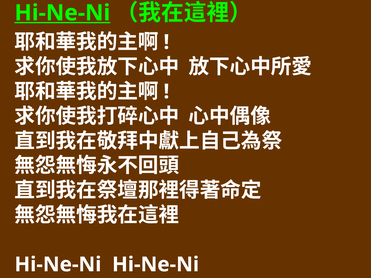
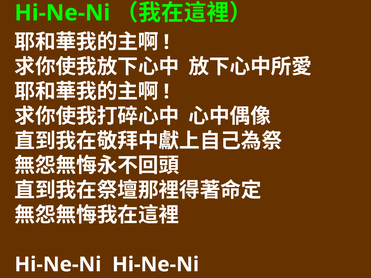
Hi-Ne-Ni at (62, 13) underline: present -> none
